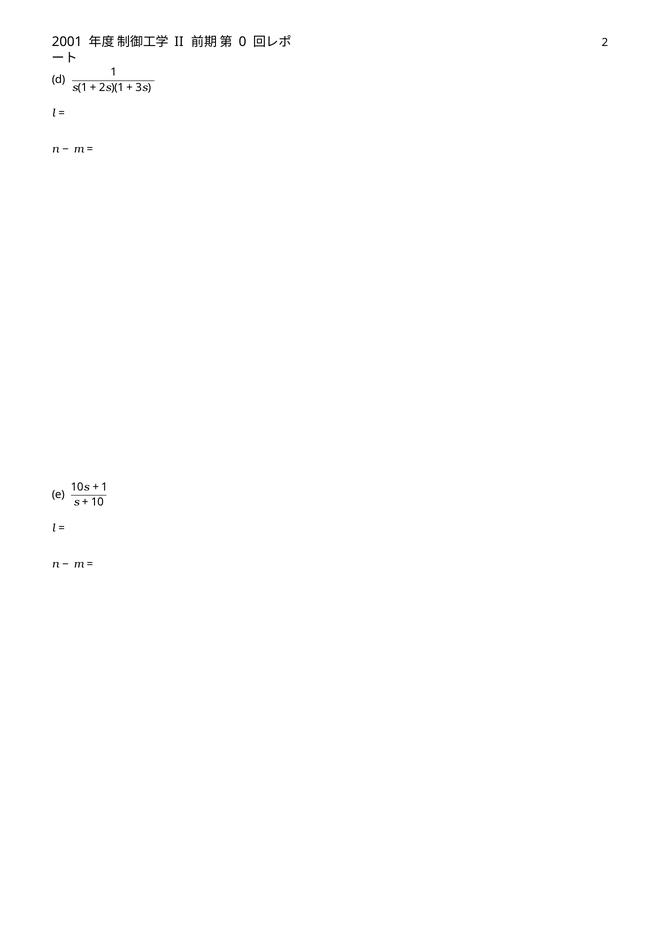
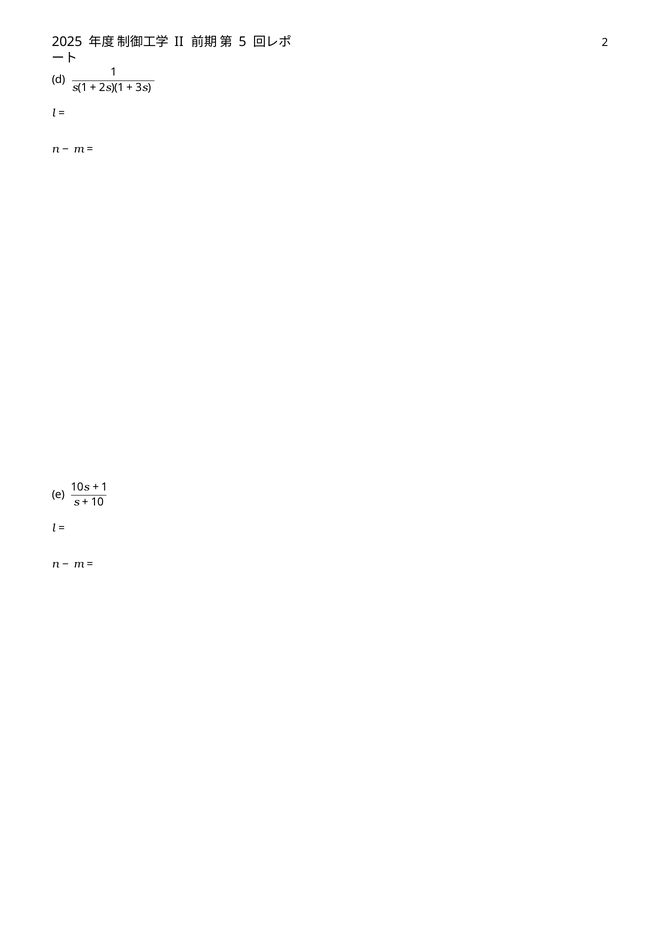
2001: 2001 -> 2025
0: 0 -> 5
